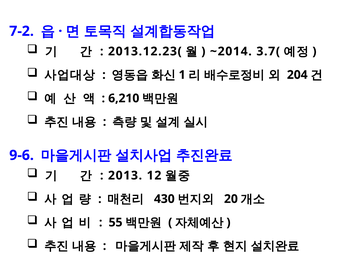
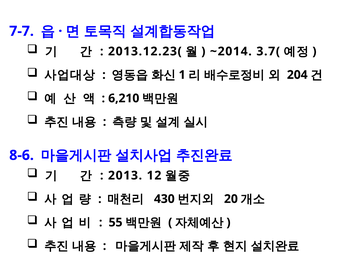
7-2: 7-2 -> 7-7
9-6: 9-6 -> 8-6
